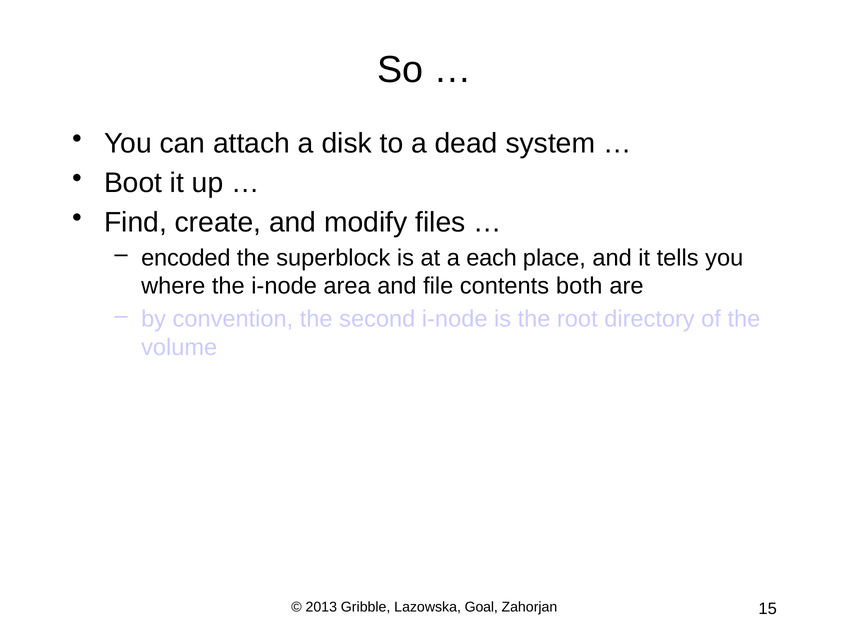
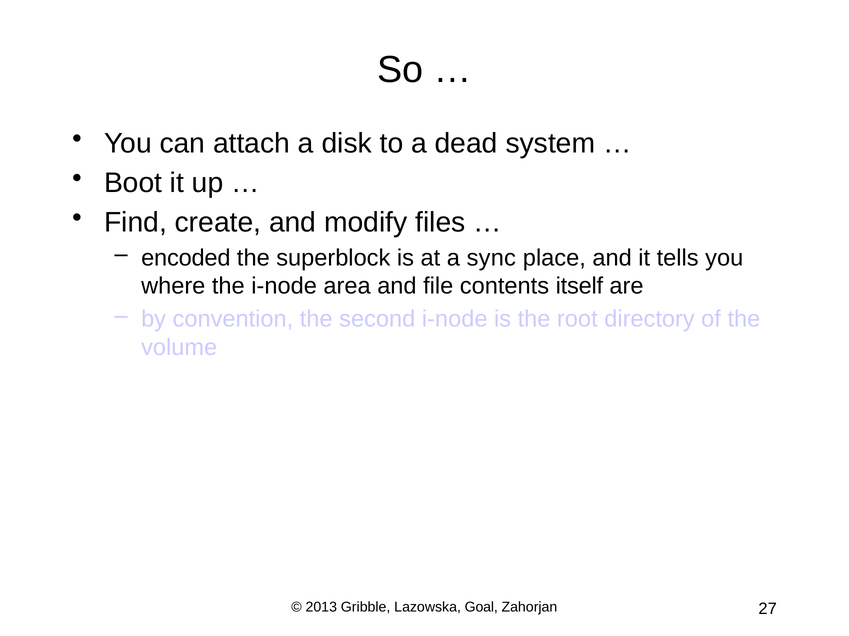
each: each -> sync
both: both -> itself
15: 15 -> 27
